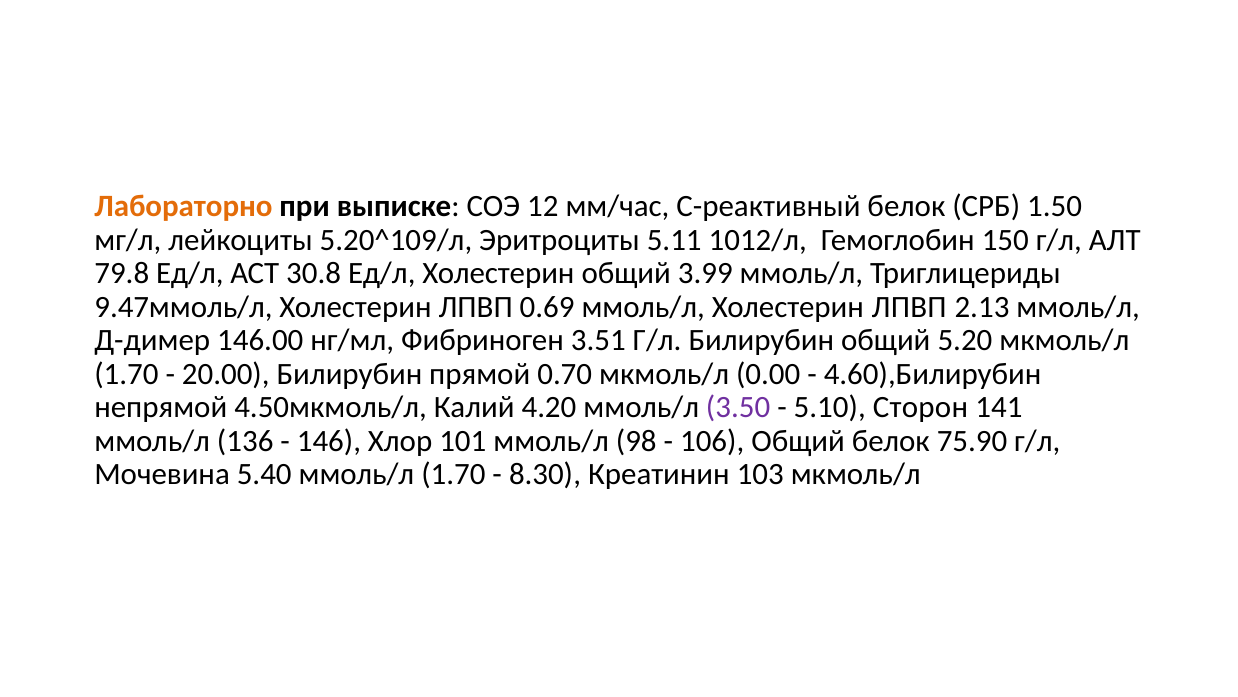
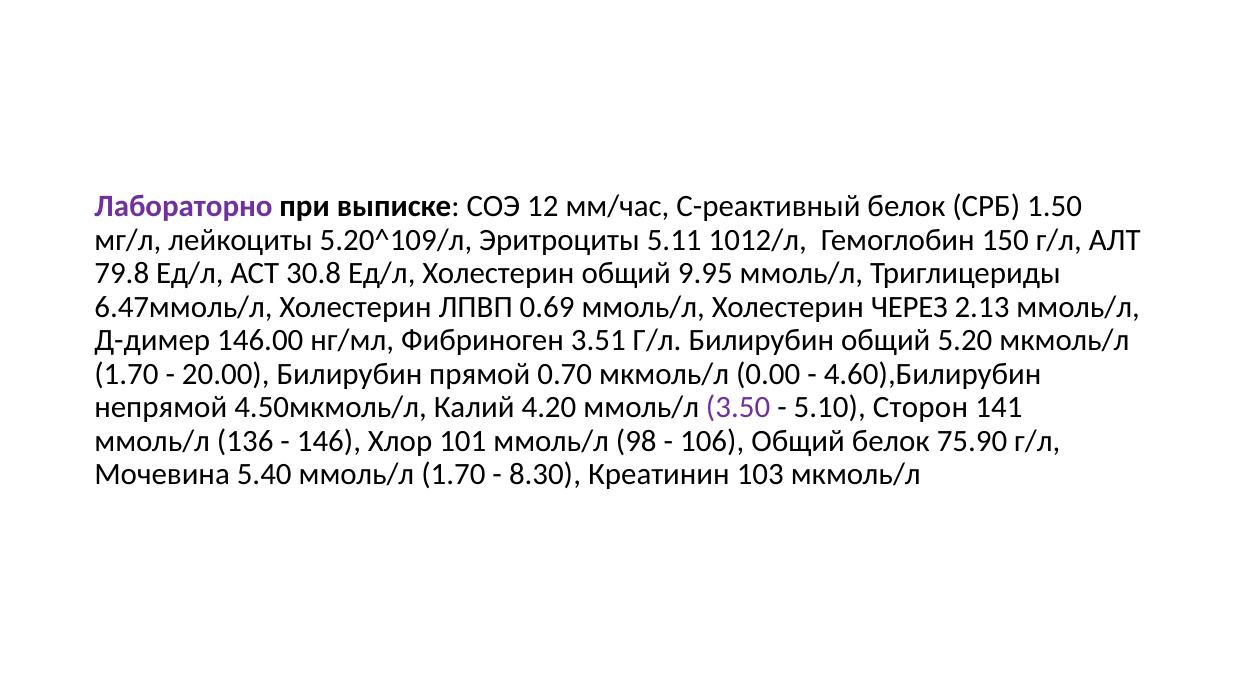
Лабораторно colour: orange -> purple
3.99: 3.99 -> 9.95
9.47ммоль/л: 9.47ммоль/л -> 6.47ммоль/л
ммоль/л Холестерин ЛПВП: ЛПВП -> ЧЕРЕЗ
